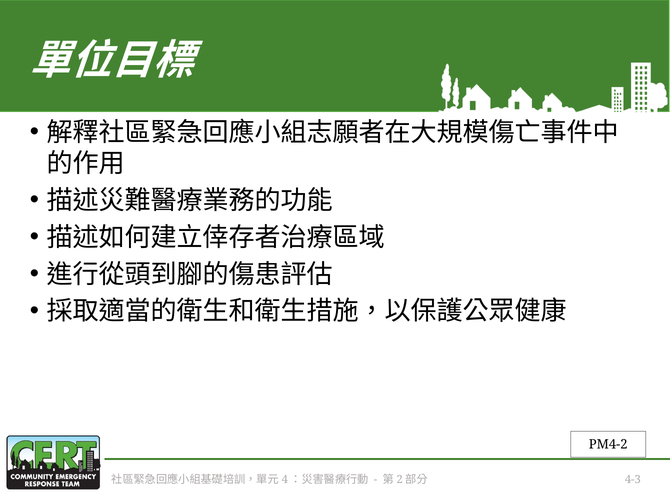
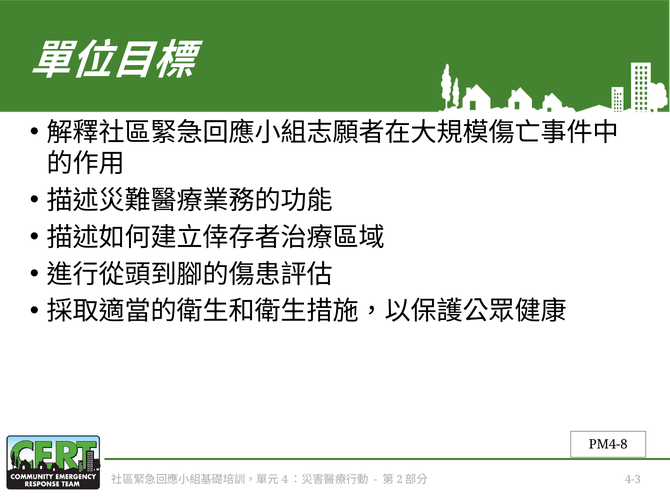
PM4-2: PM4-2 -> PM4-8
